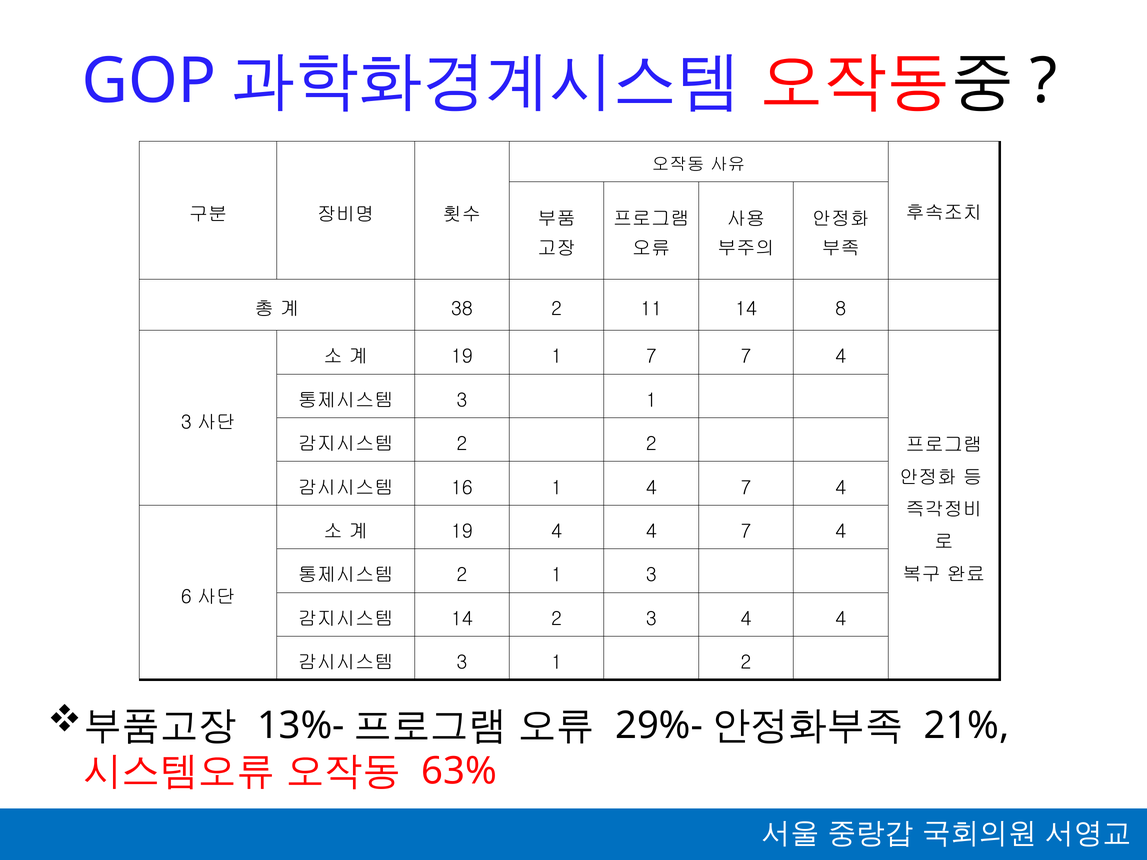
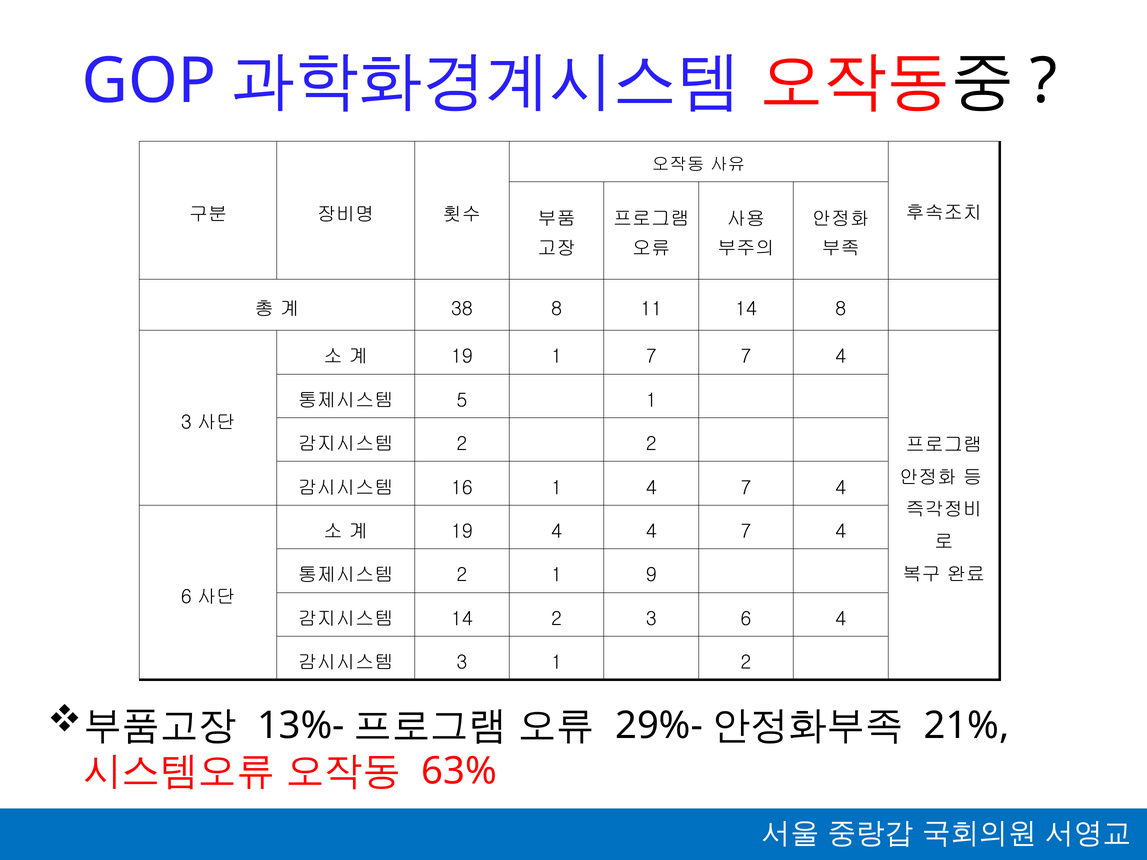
38 2: 2 -> 8
3 at (462, 400): 3 -> 5
1 3: 3 -> 9
3 4: 4 -> 6
